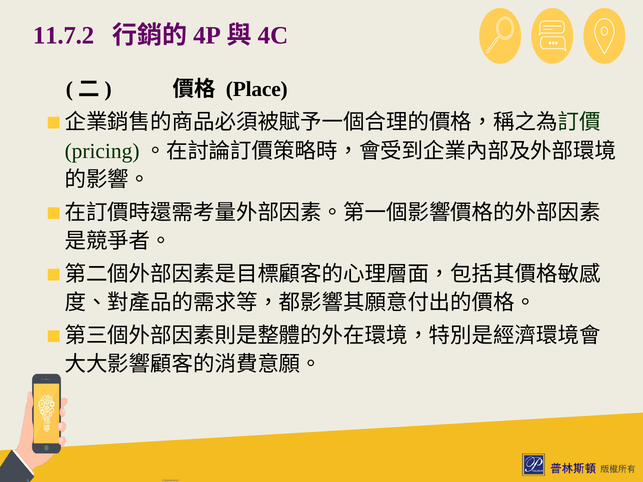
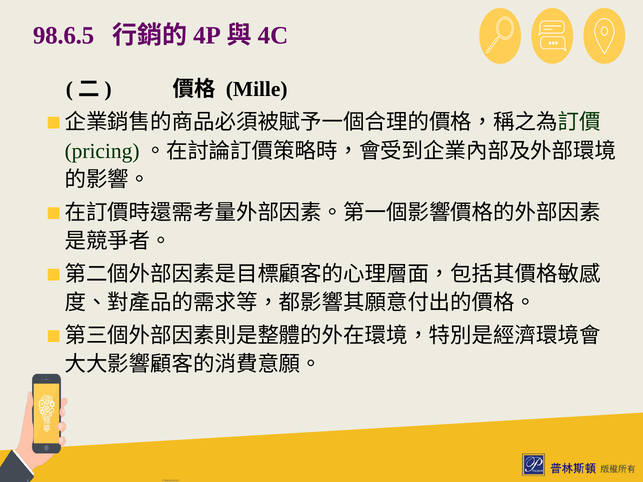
11.7.2: 11.7.2 -> 98.6.5
Place: Place -> Mille
